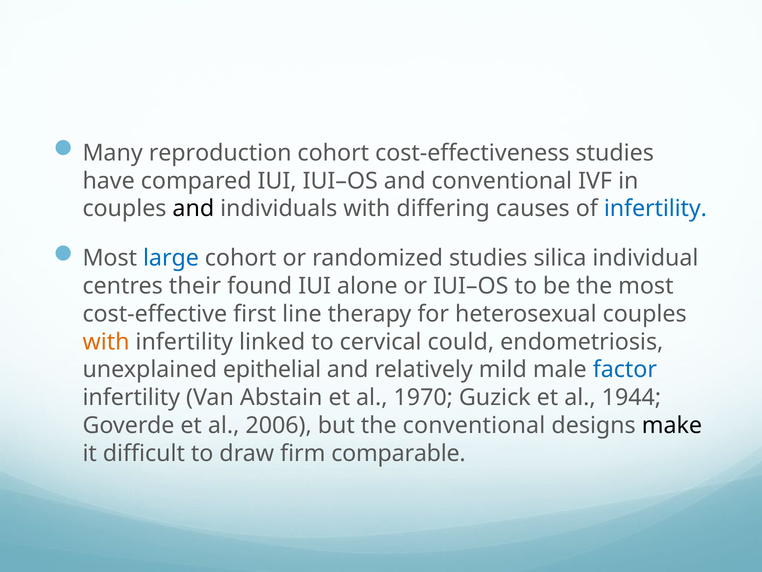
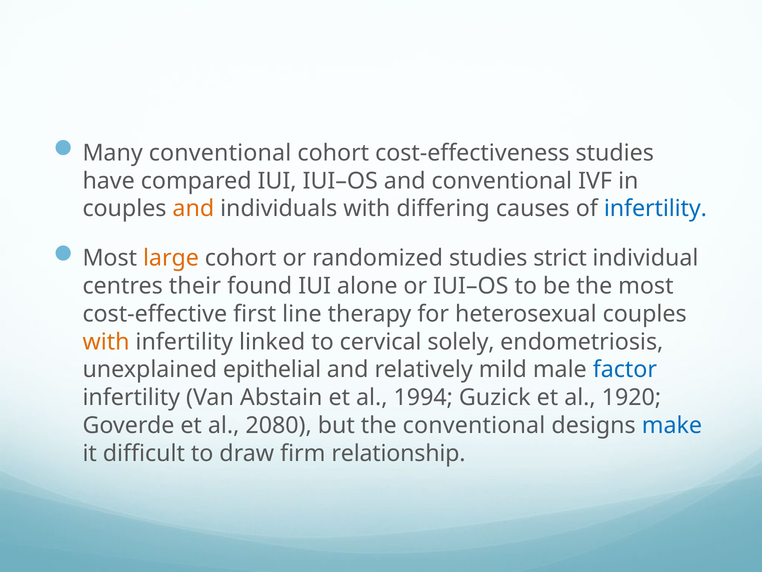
Many reproduction: reproduction -> conventional
and at (193, 209) colour: black -> orange
large colour: blue -> orange
silica: silica -> strict
could: could -> solely
1970: 1970 -> 1994
1944: 1944 -> 1920
2006: 2006 -> 2080
make colour: black -> blue
comparable: comparable -> relationship
